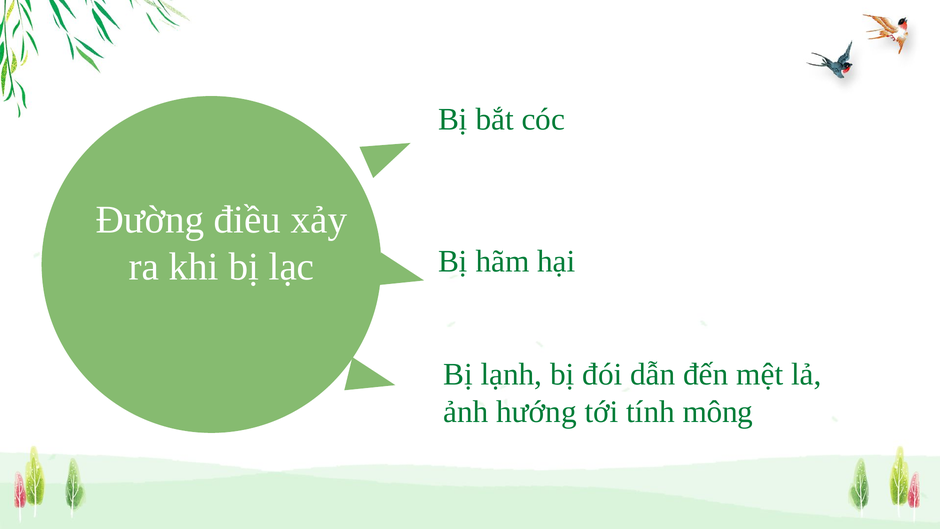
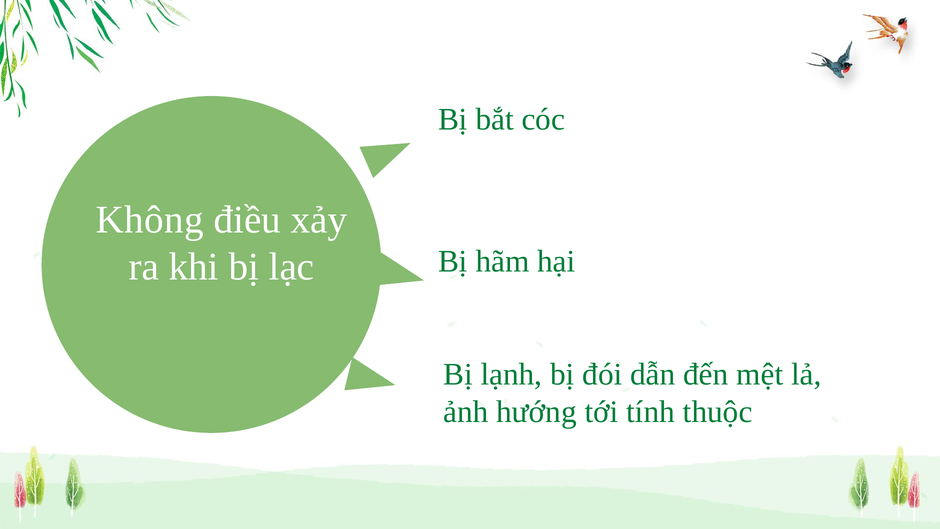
Đường: Đường -> Không
mông: mông -> thuộc
